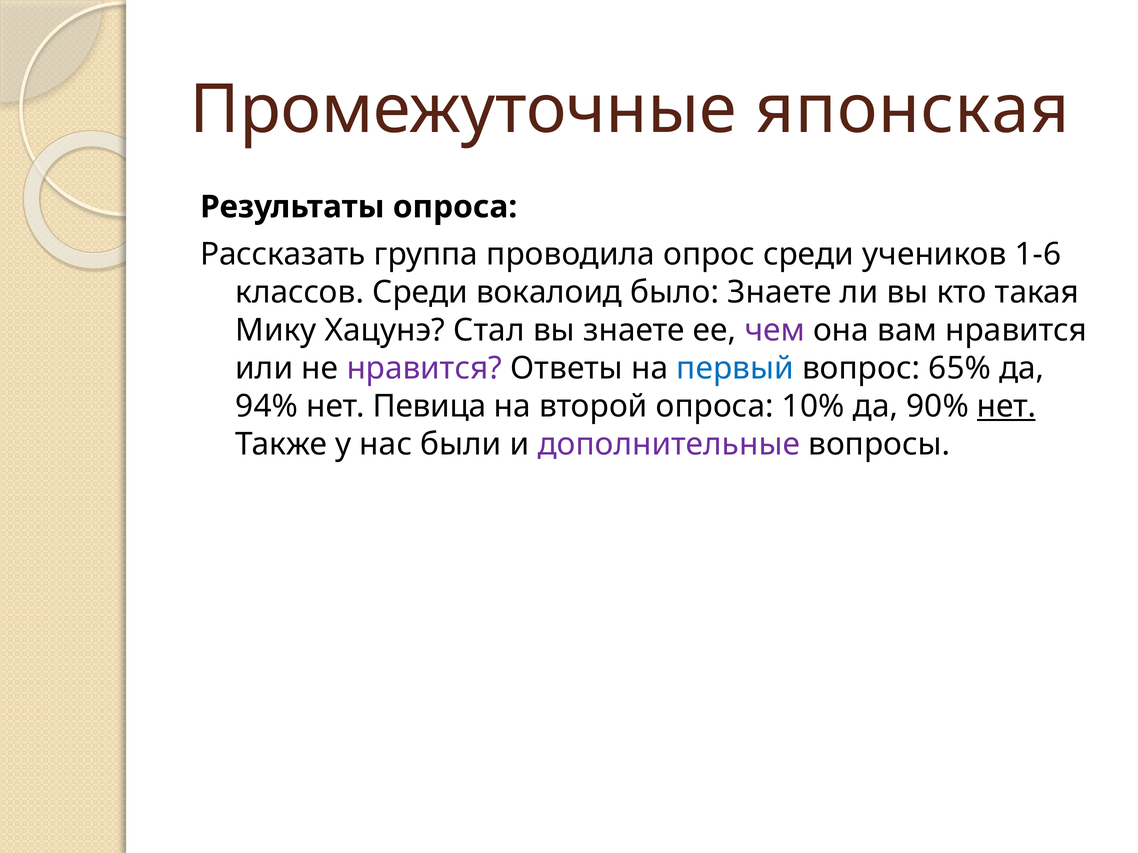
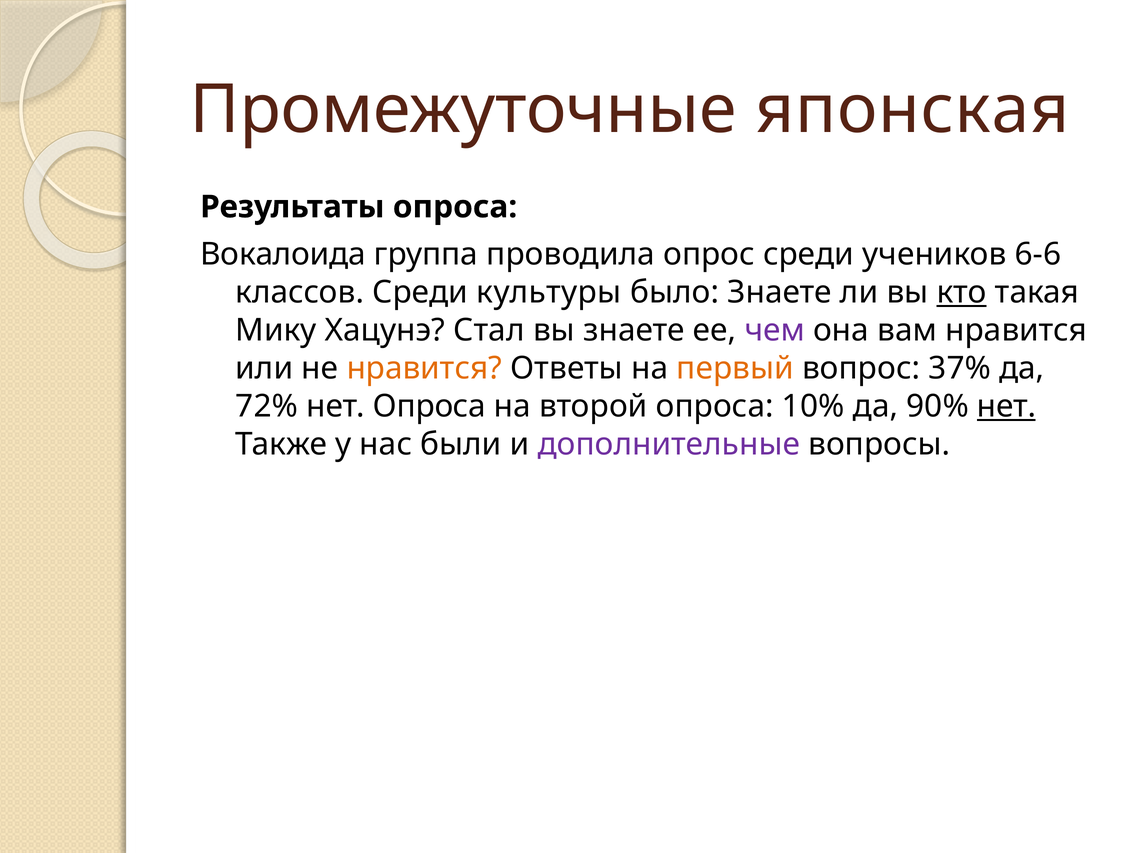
Рассказать: Рассказать -> Вокалоида
1-6: 1-6 -> 6-6
вокалоид: вокалоид -> культуры
кто underline: none -> present
нравится at (424, 369) colour: purple -> orange
первый colour: blue -> orange
65%: 65% -> 37%
94%: 94% -> 72%
нет Певица: Певица -> Опроса
